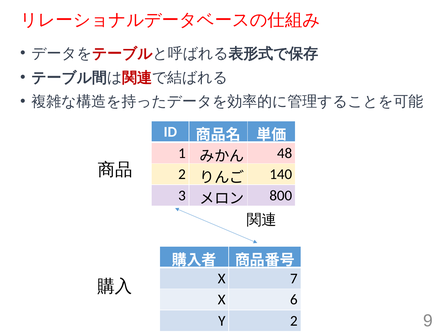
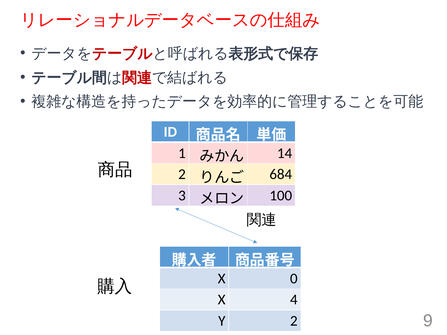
48: 48 -> 14
140: 140 -> 684
800: 800 -> 100
7: 7 -> 0
6: 6 -> 4
